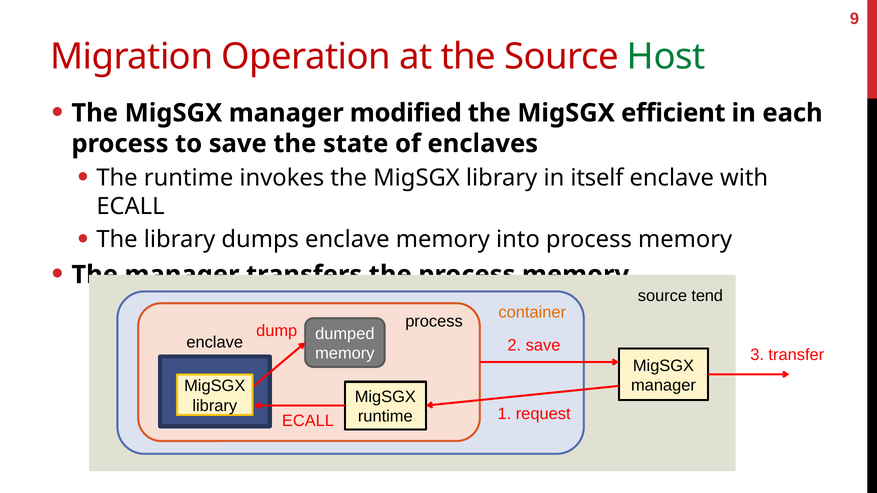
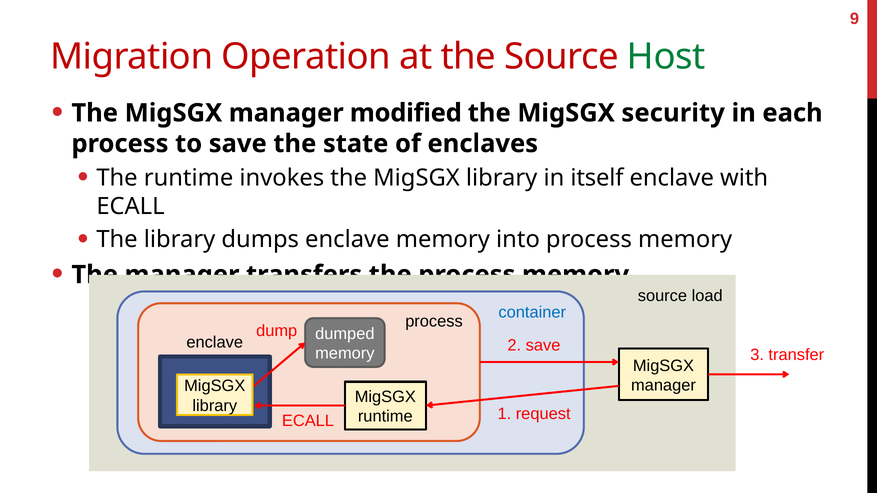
efficient: efficient -> security
tend: tend -> load
container colour: orange -> blue
